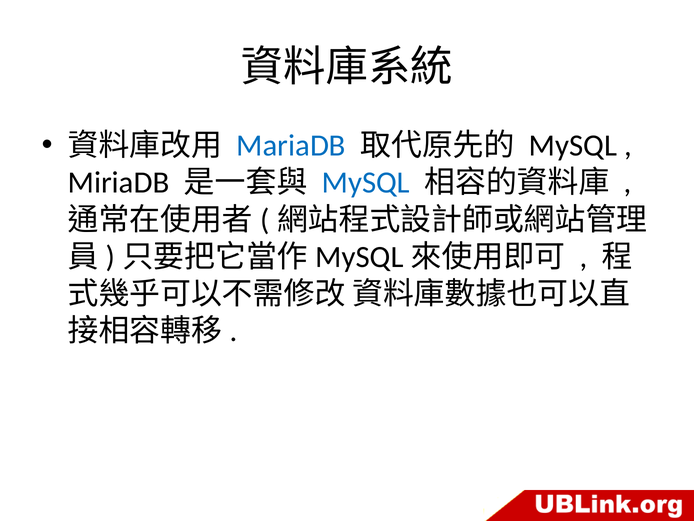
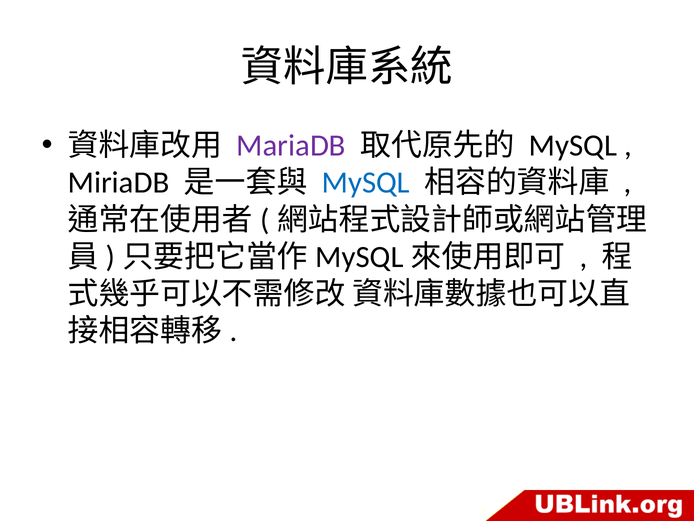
MariaDB colour: blue -> purple
